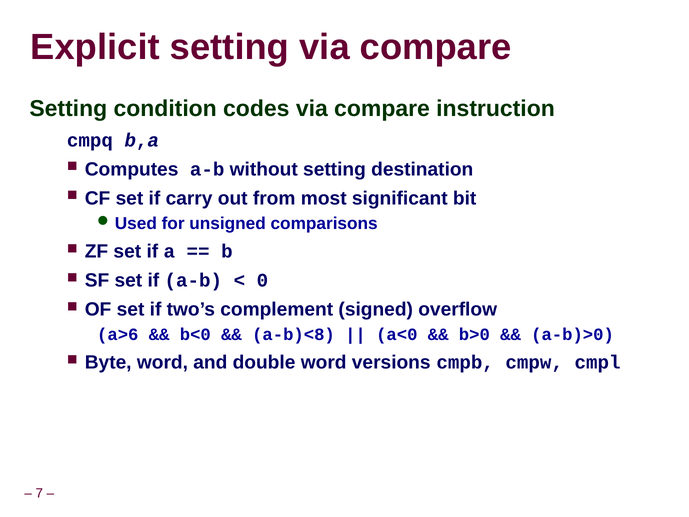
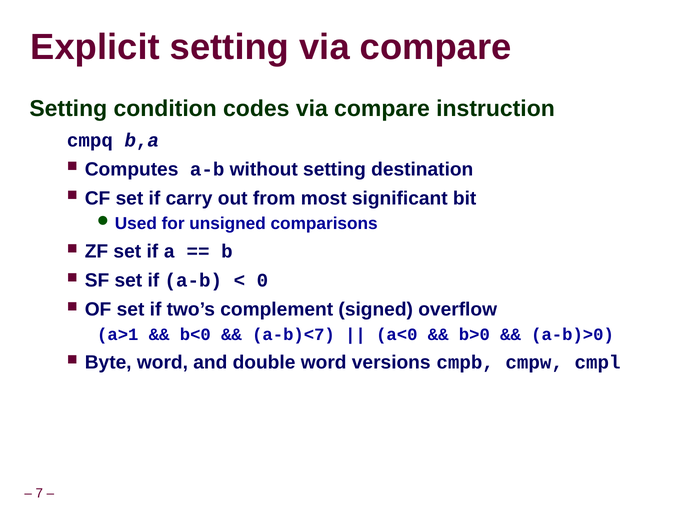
a>6: a>6 -> a>1
a-b)<8: a-b)<8 -> a-b)<7
